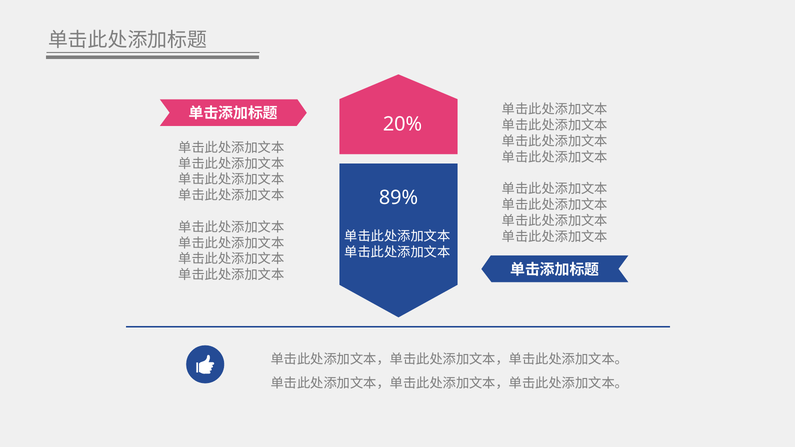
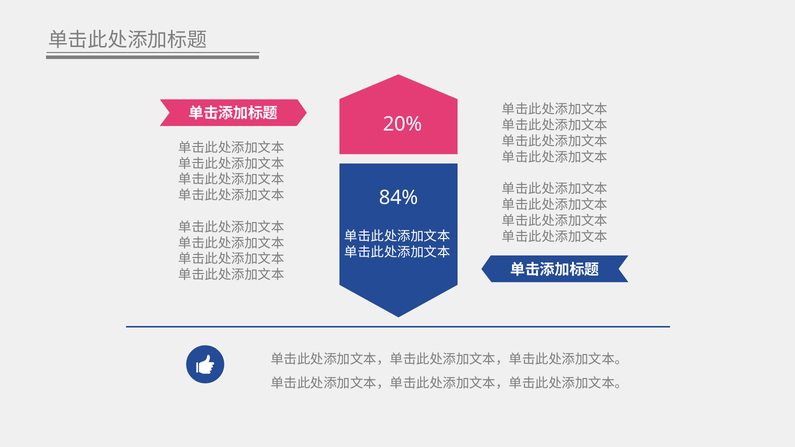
89%: 89% -> 84%
